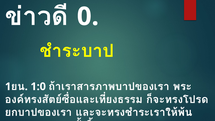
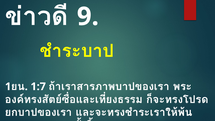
0: 0 -> 9
1:0: 1:0 -> 1:7
